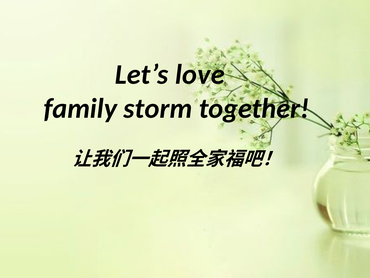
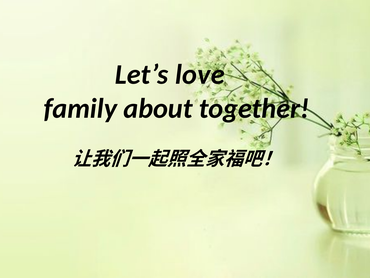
storm: storm -> about
